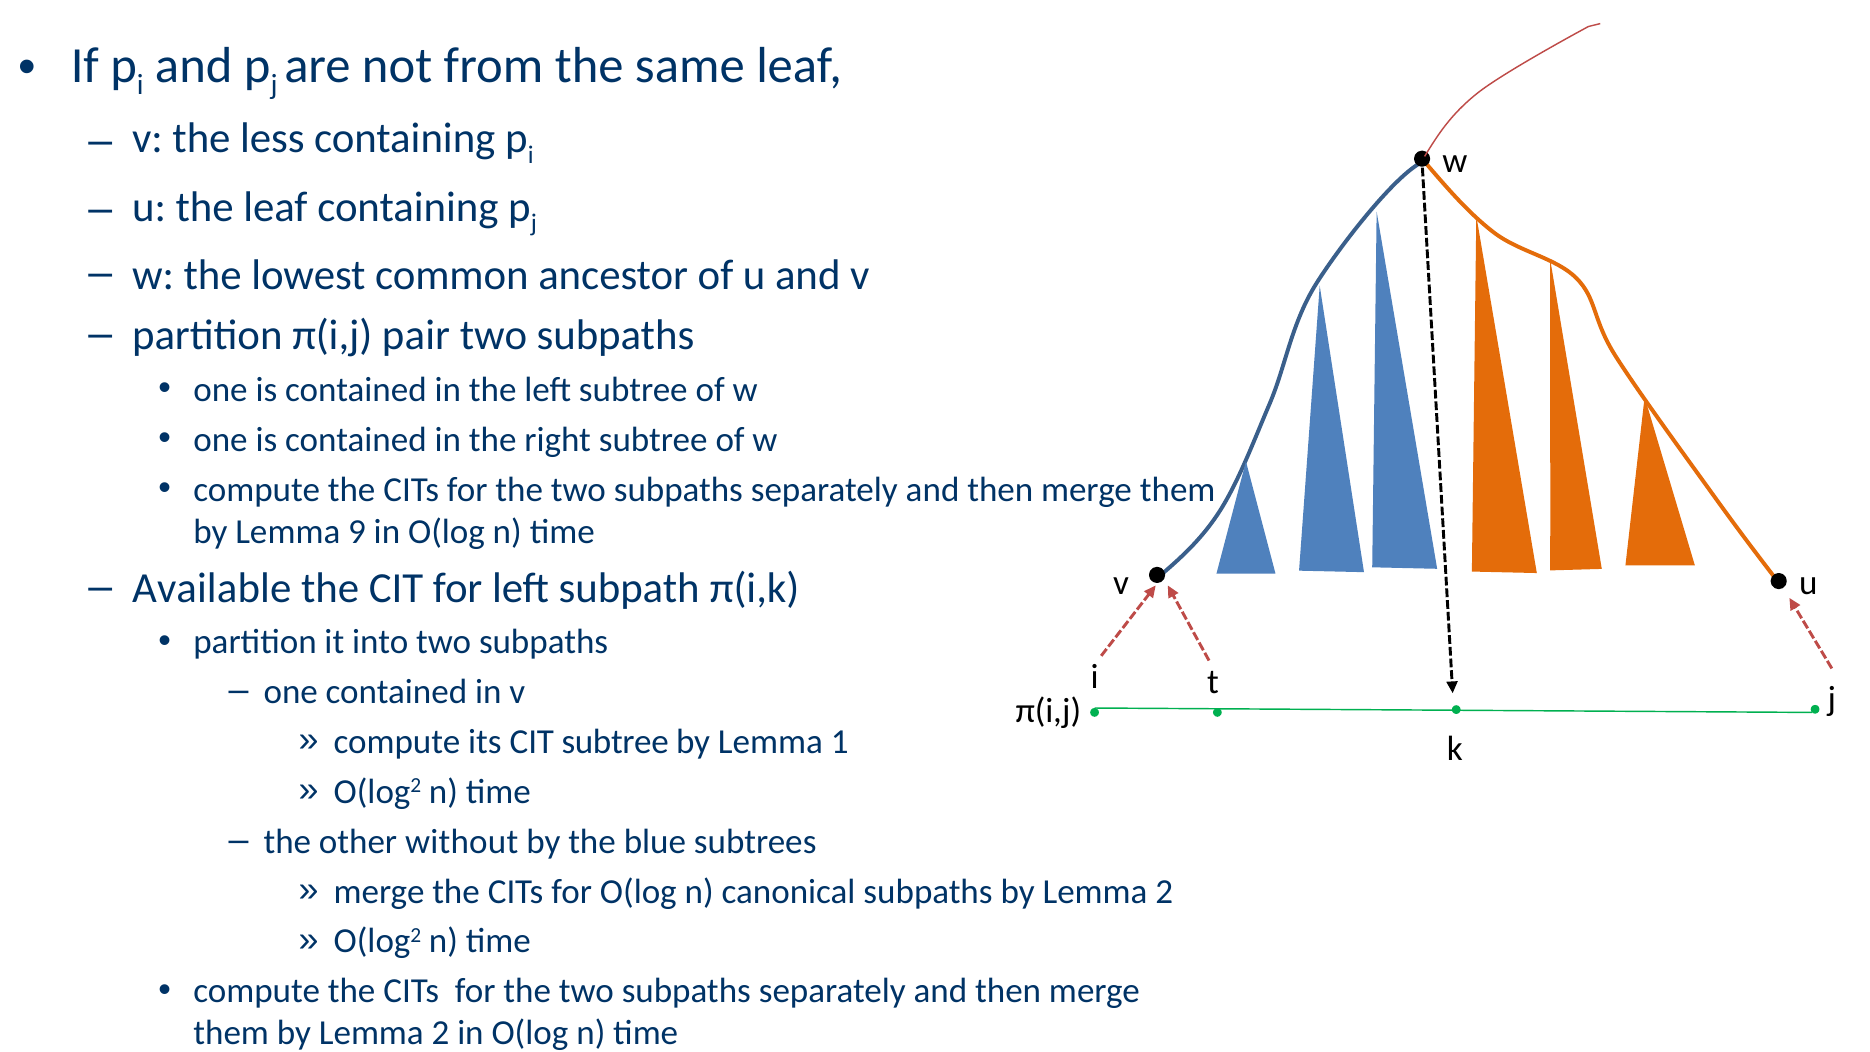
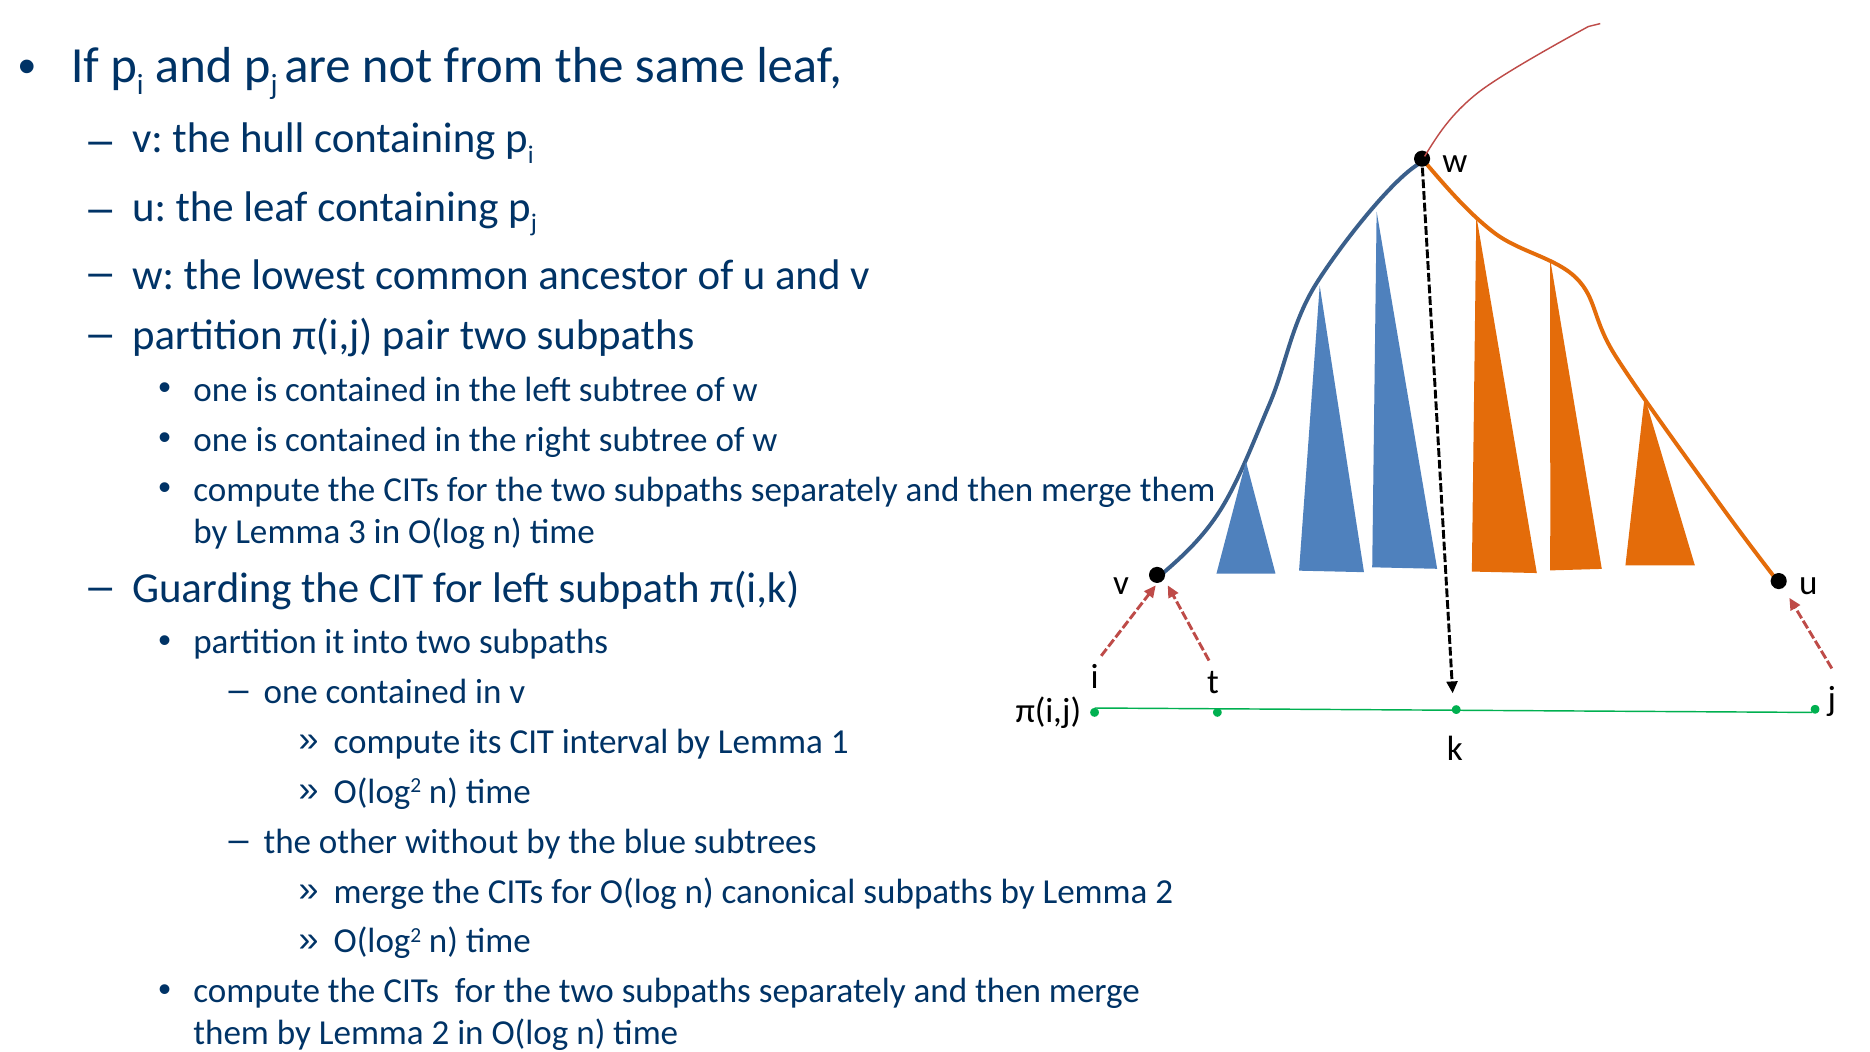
less: less -> hull
9: 9 -> 3
Available: Available -> Guarding
CIT subtree: subtree -> interval
